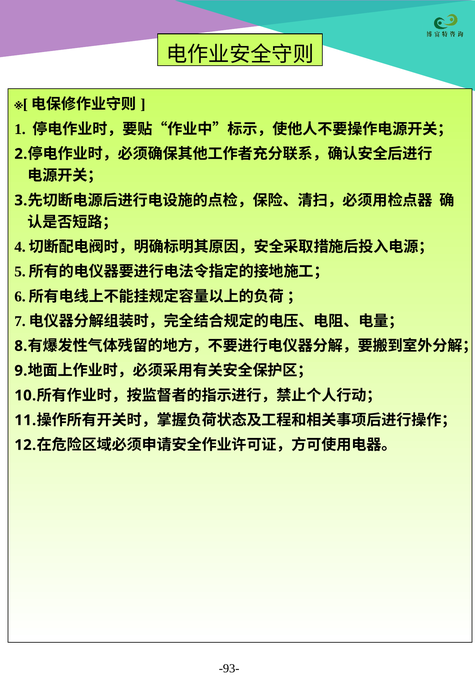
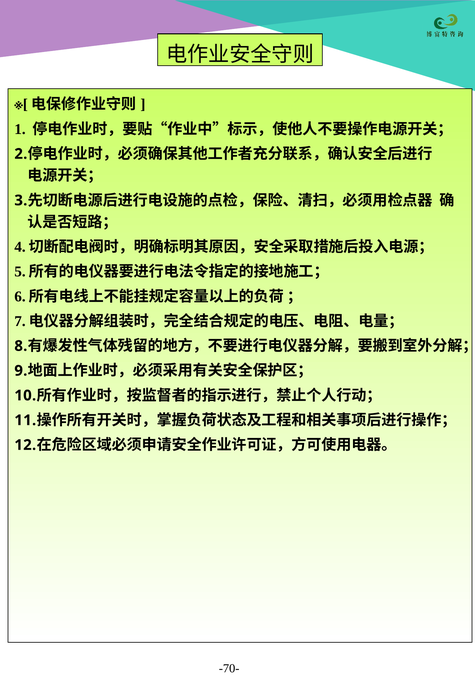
-93-: -93- -> -70-
